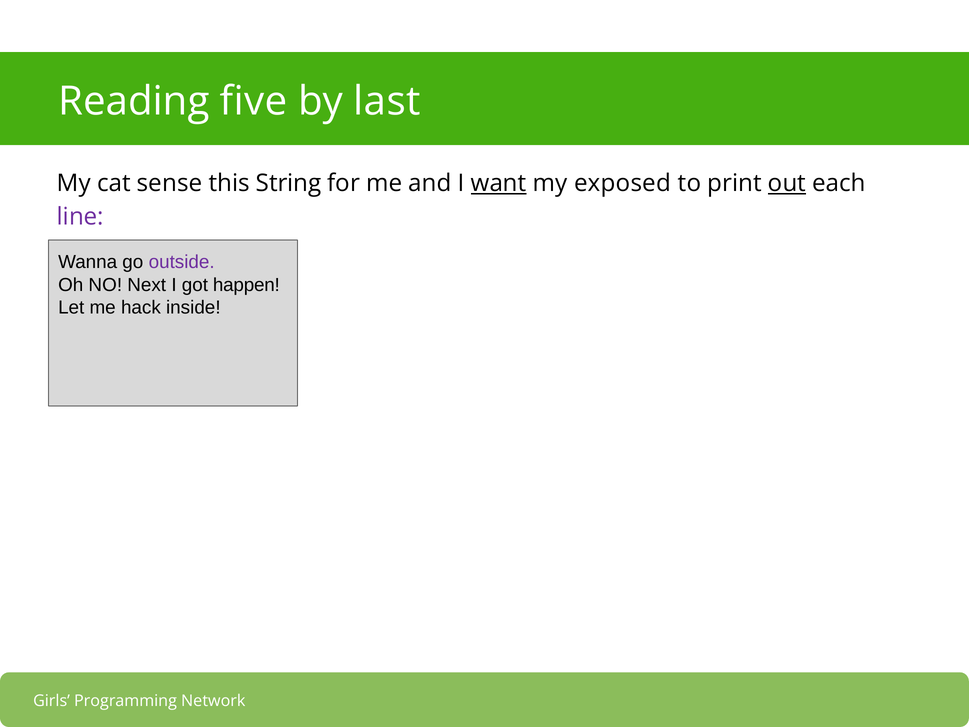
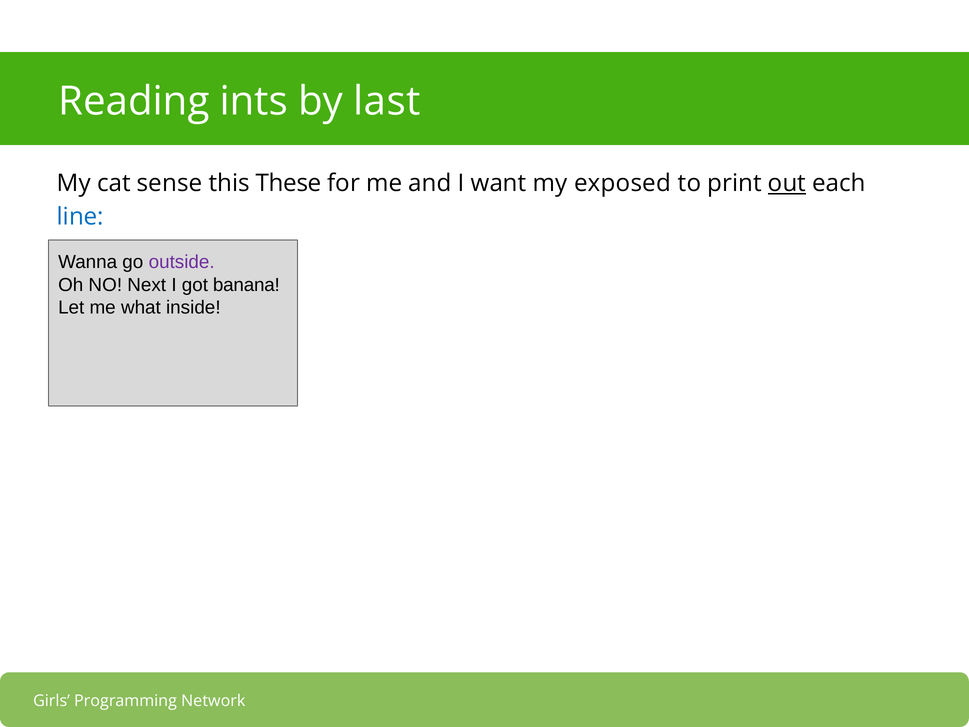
five: five -> ints
String: String -> These
want underline: present -> none
line colour: purple -> blue
happen: happen -> banana
hack: hack -> what
